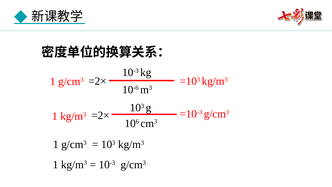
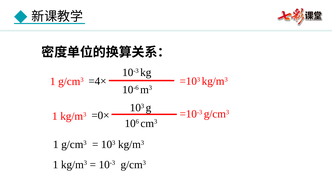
g/cm3 =2×: =2× -> =4×
kg/m3 =2×: =2× -> =0×
